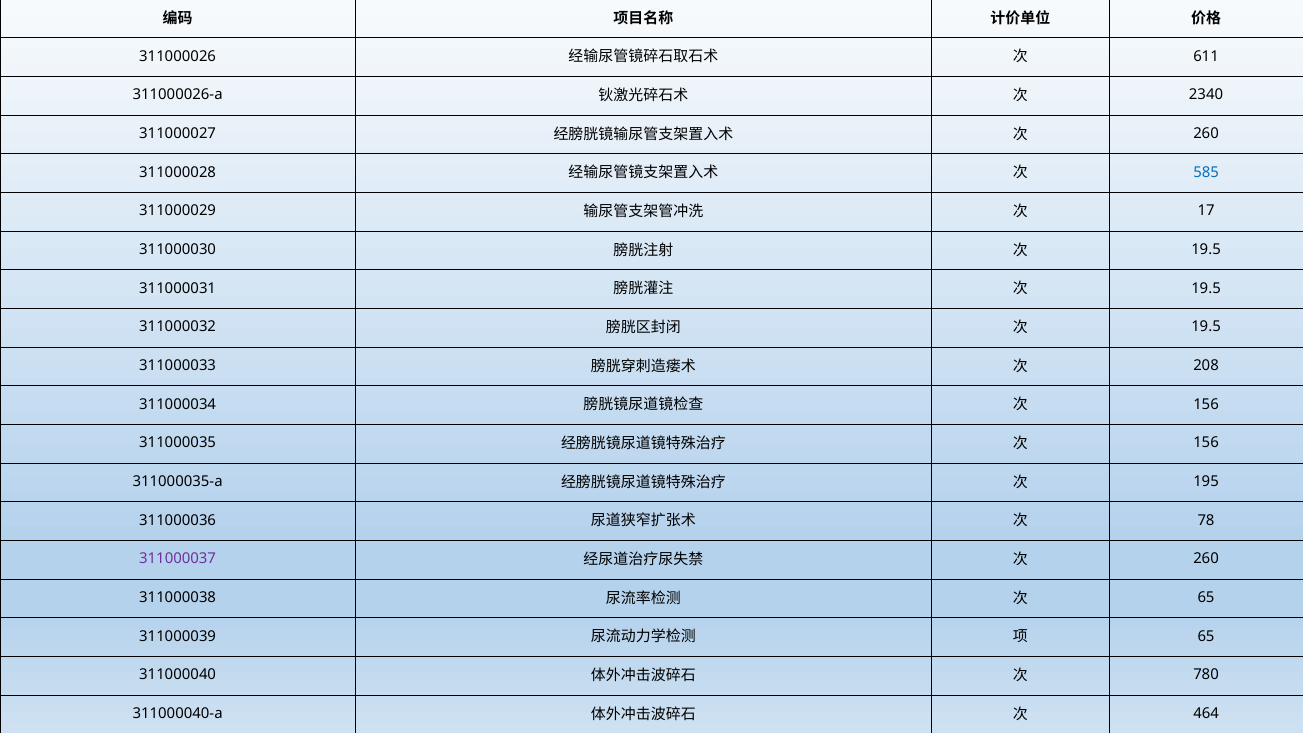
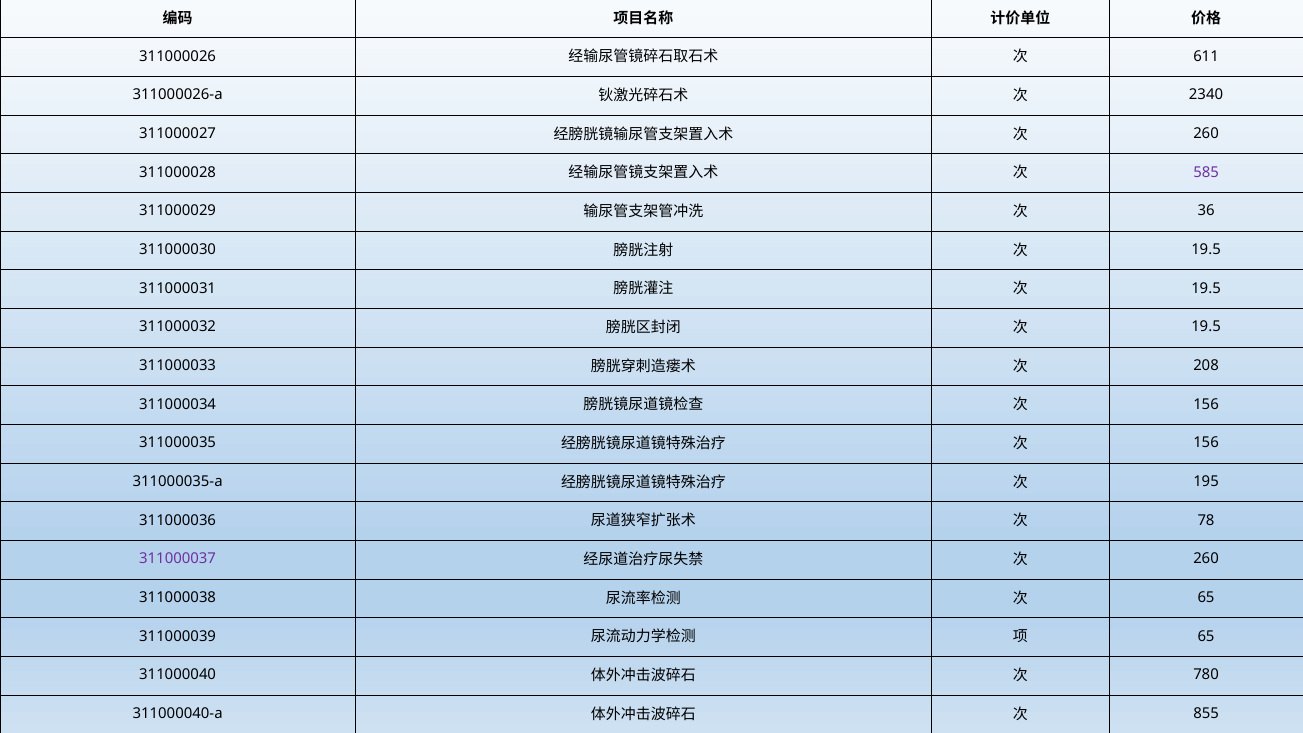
585 colour: blue -> purple
17: 17 -> 36
464: 464 -> 855
